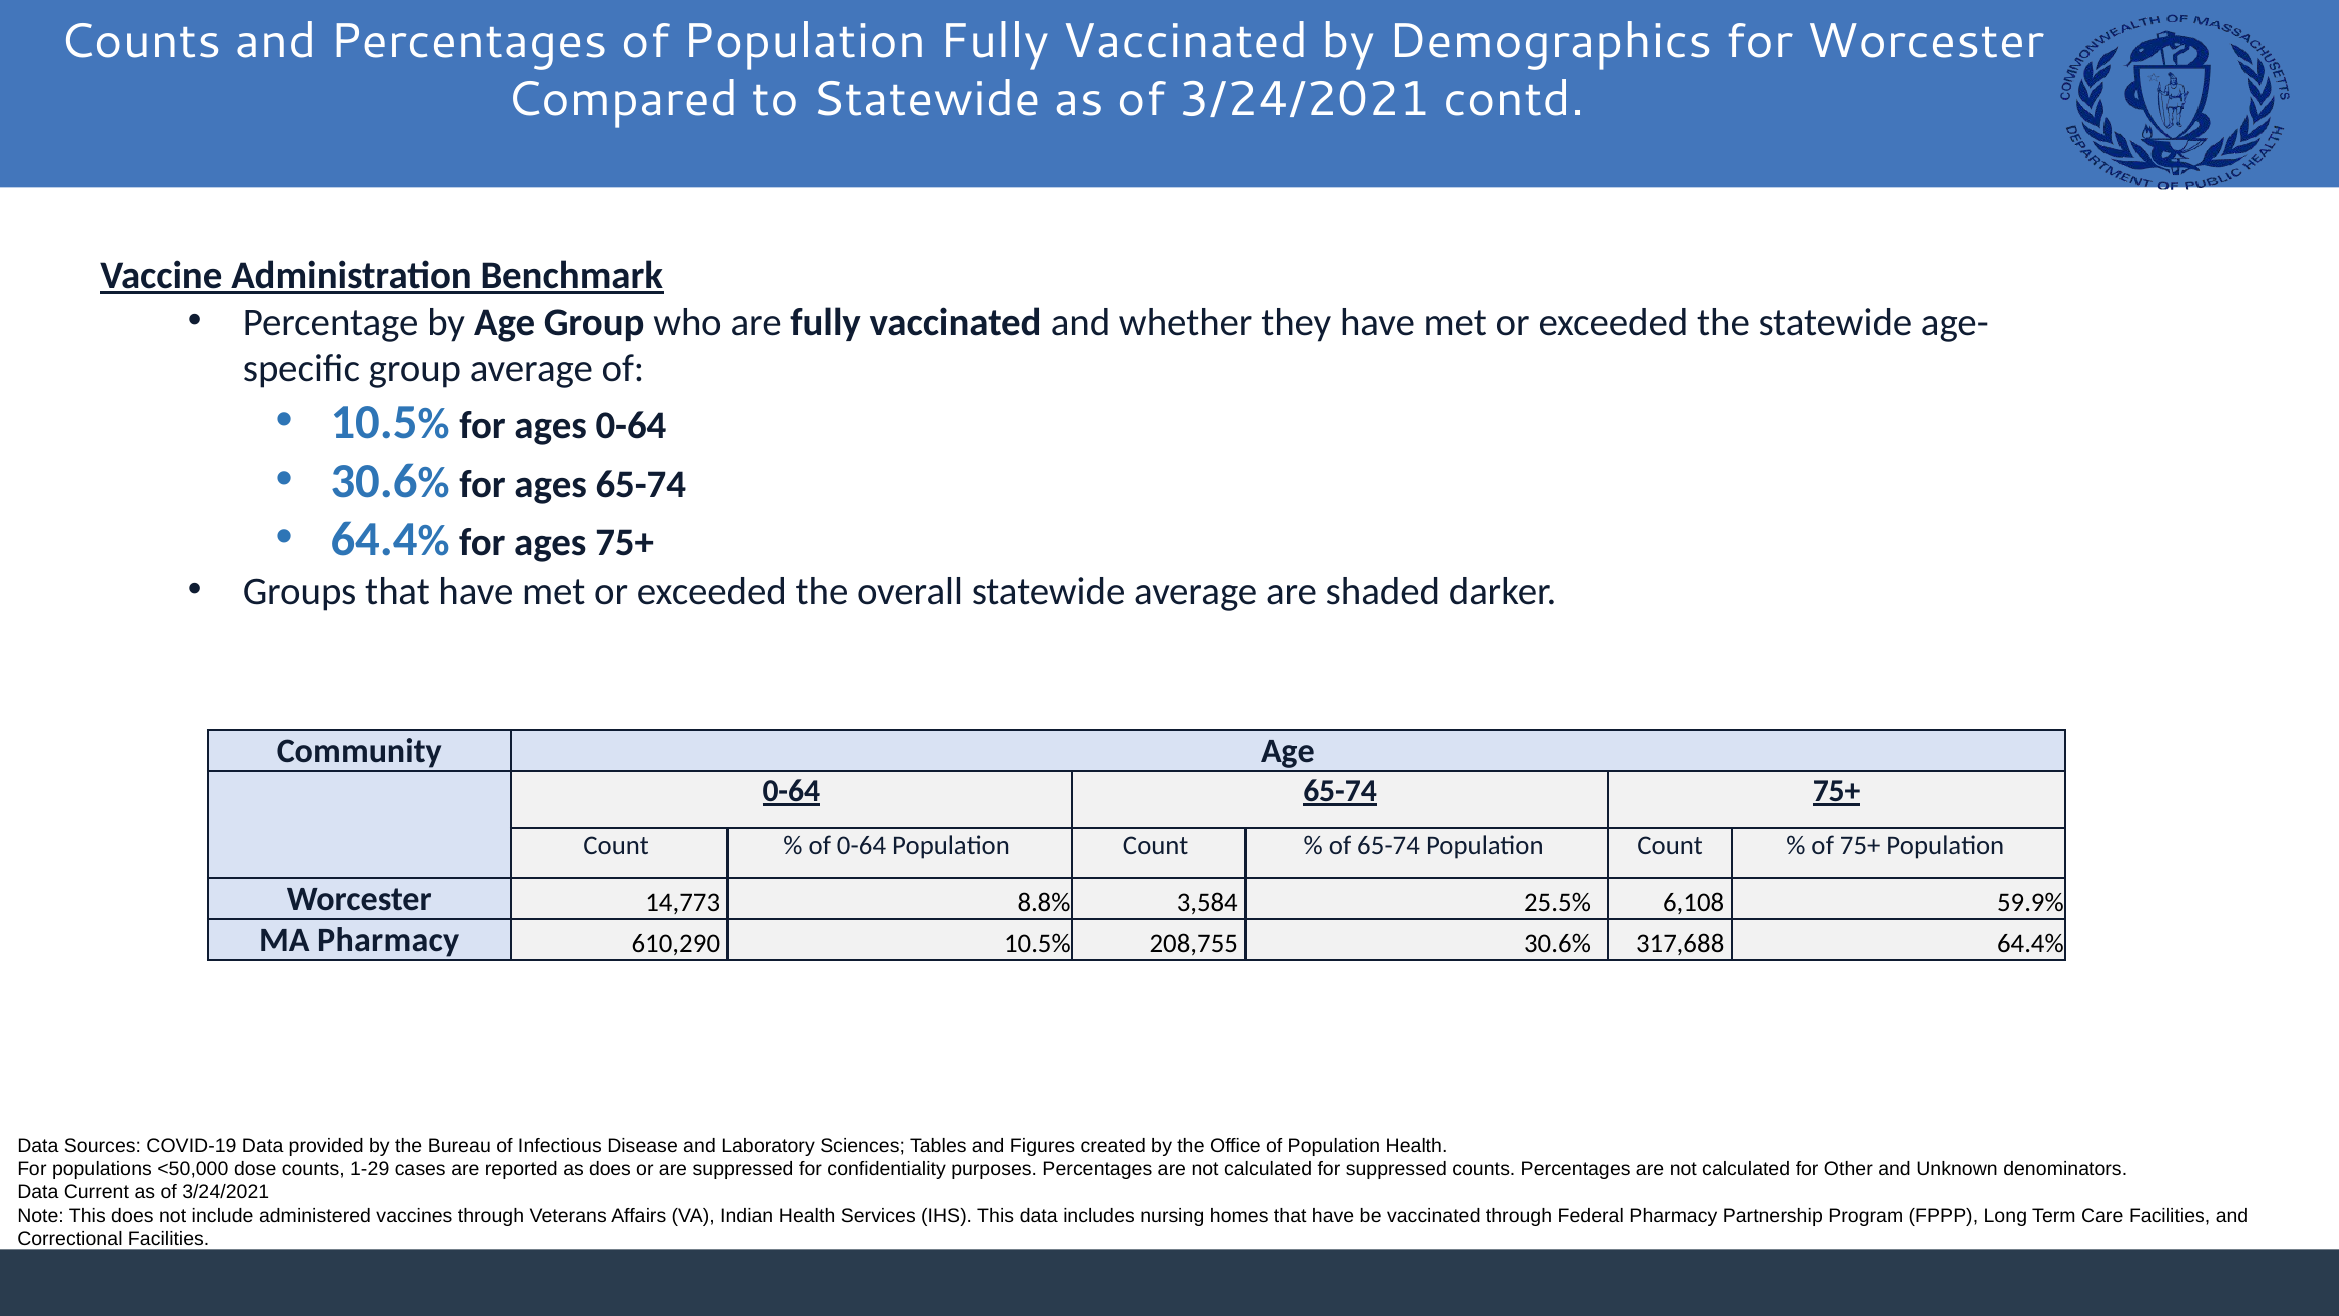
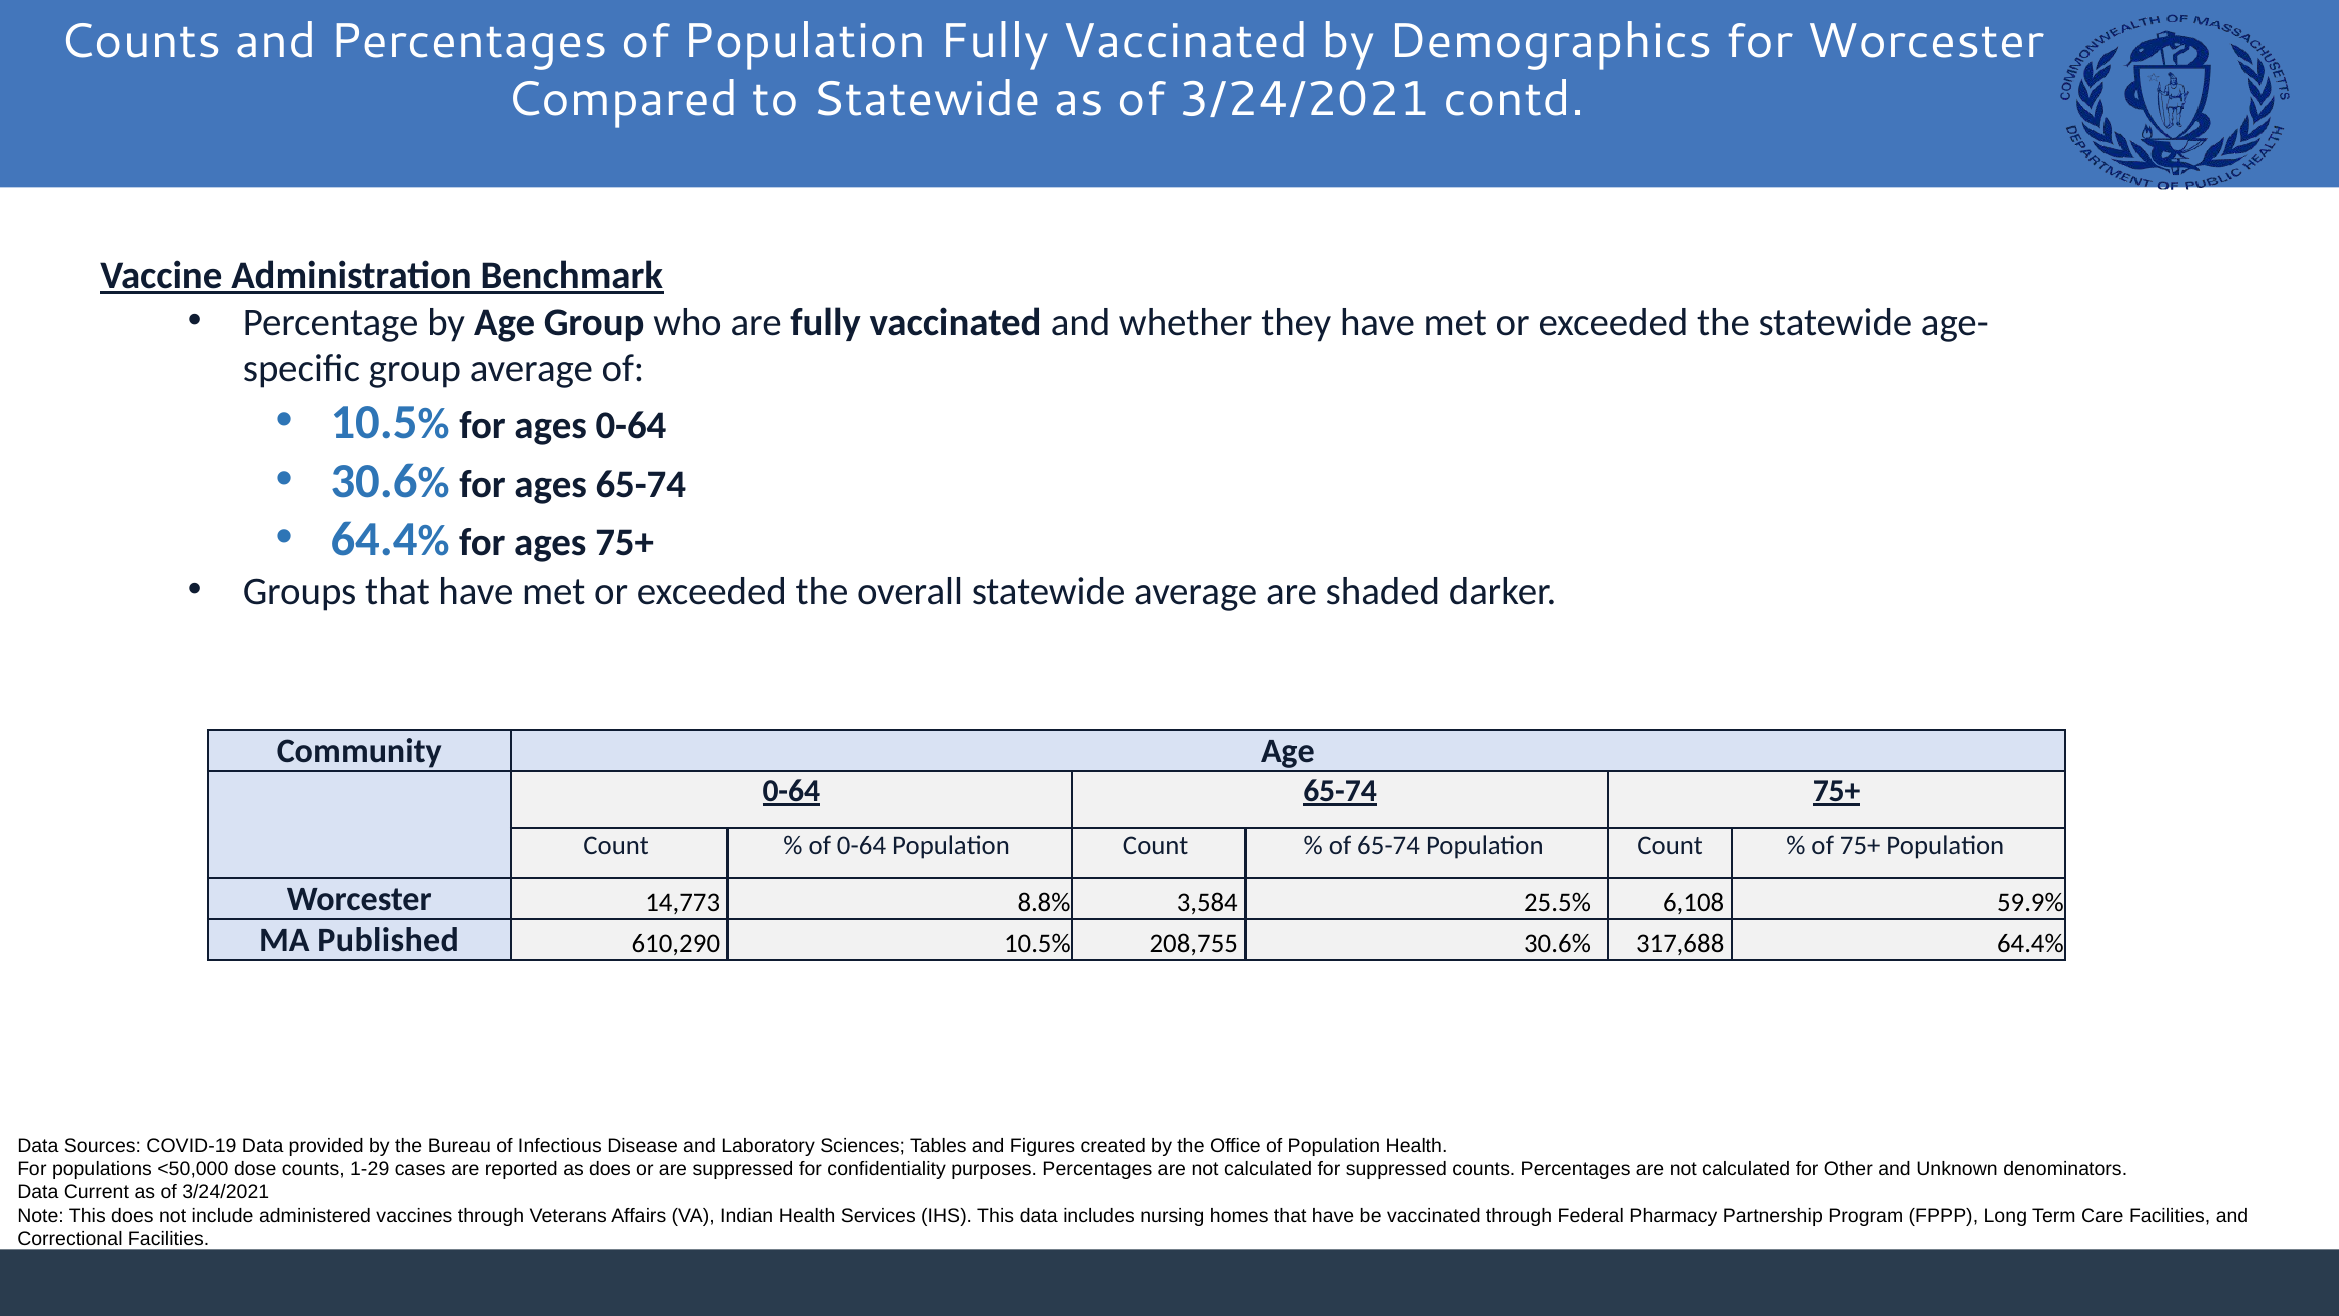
MA Pharmacy: Pharmacy -> Published
